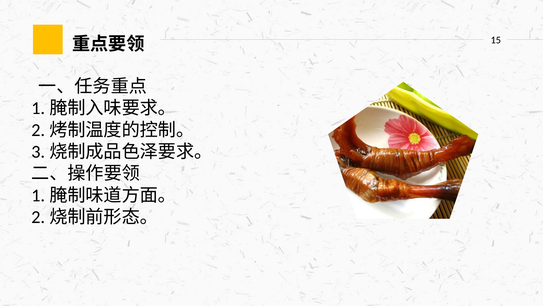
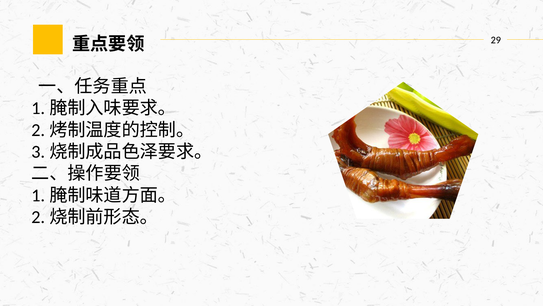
15: 15 -> 29
